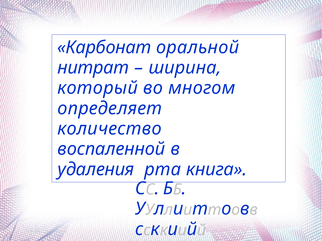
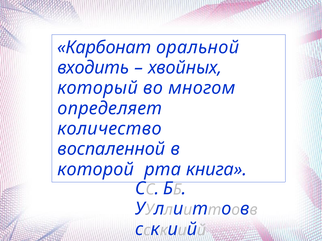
нитрат: нитрат -> входить
ширина: ширина -> хвойных
удаления: удаления -> которой
